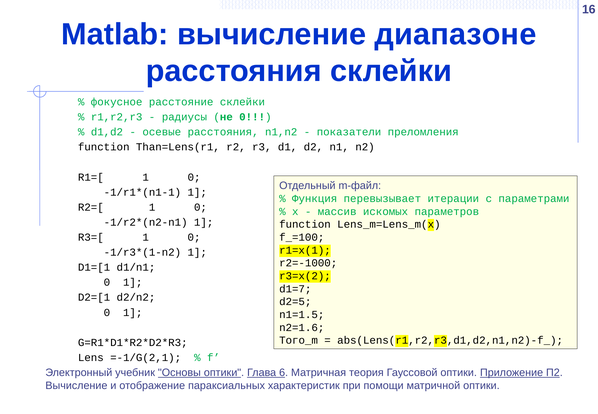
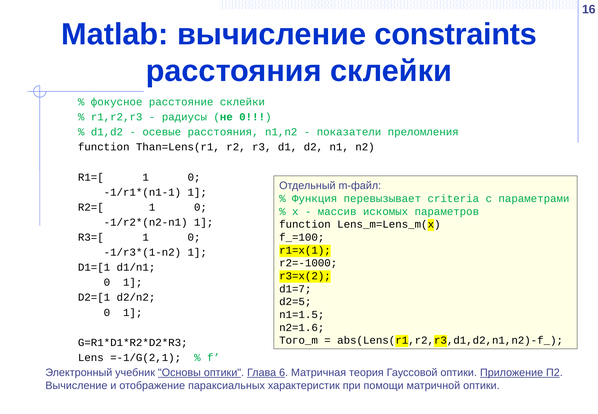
диапазоне: диапазоне -> constraints
итерации: итерации -> criteria
